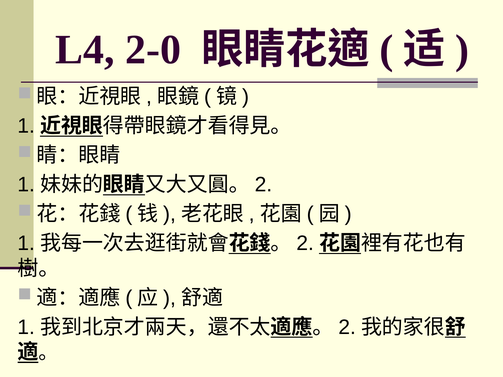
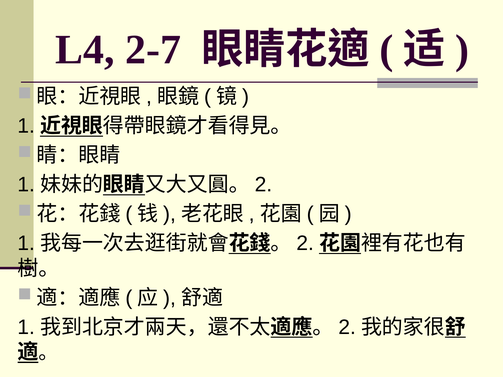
2-0: 2-0 -> 2-7
